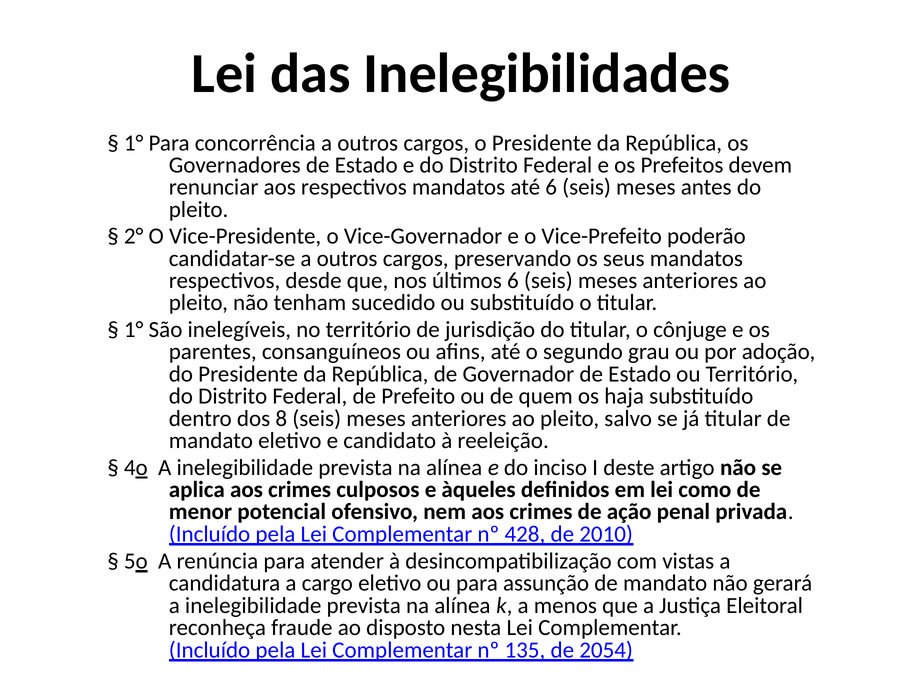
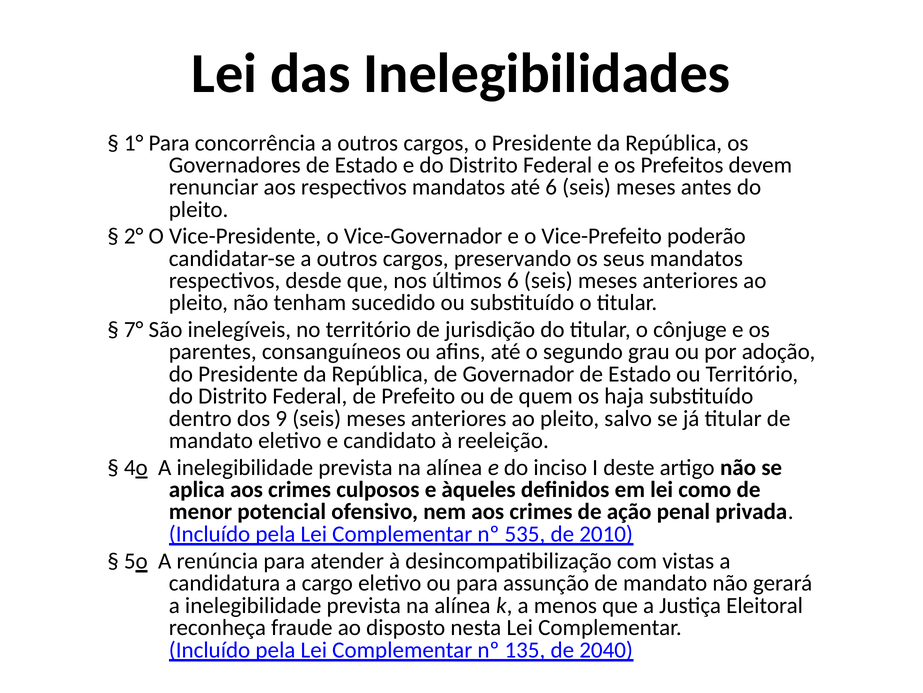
1° at (134, 329): 1° -> 7°
8: 8 -> 9
428: 428 -> 535
2054: 2054 -> 2040
